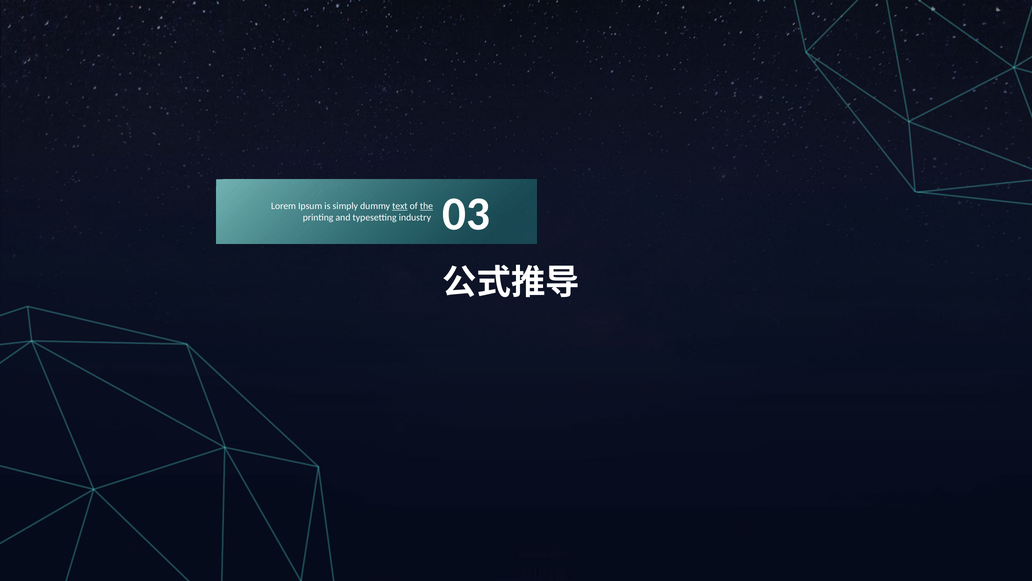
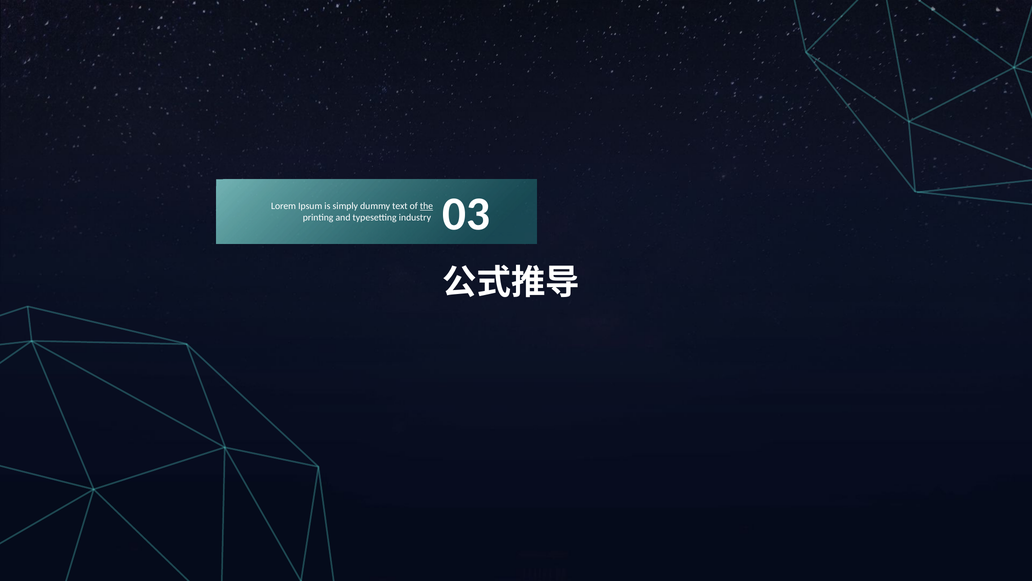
text underline: present -> none
